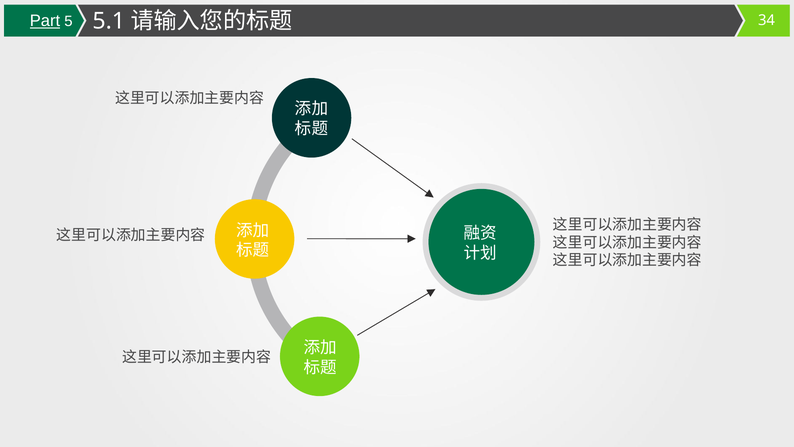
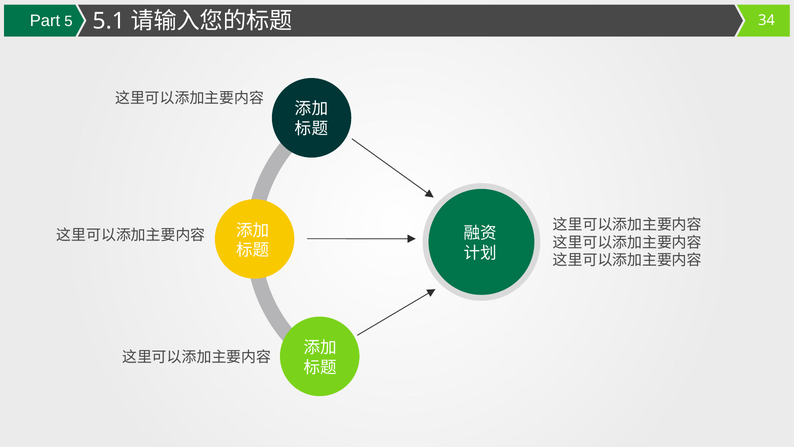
Part underline: present -> none
